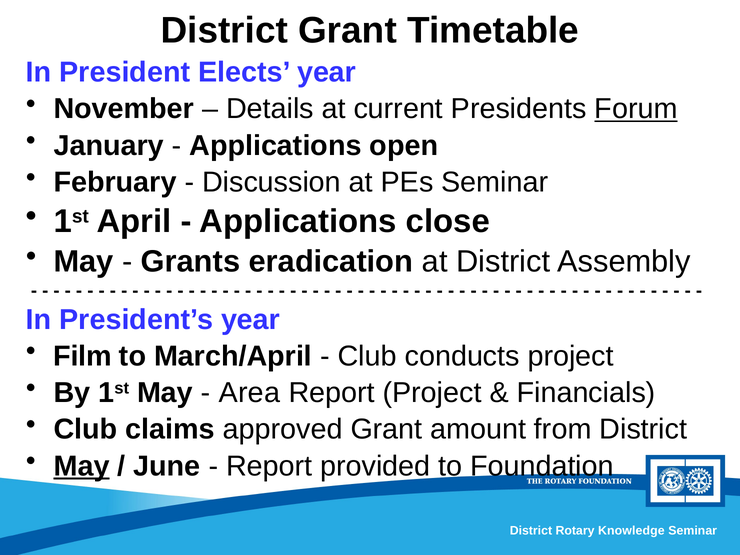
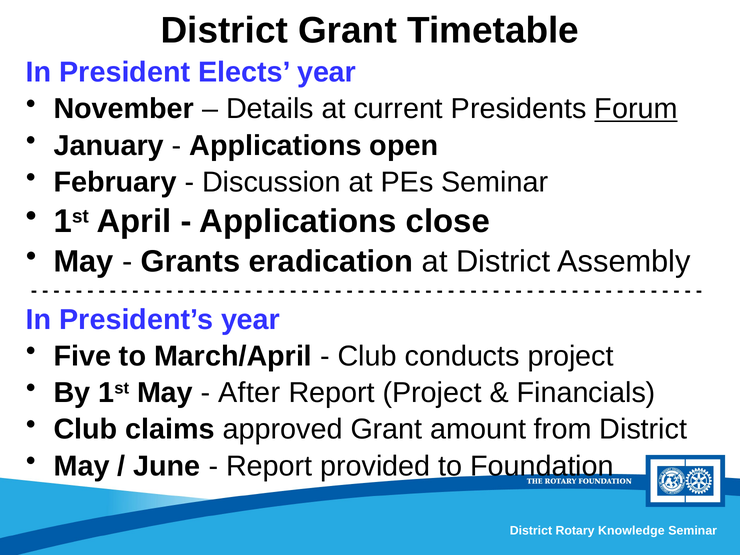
Film: Film -> Five
Area: Area -> After
May at (82, 466) underline: present -> none
